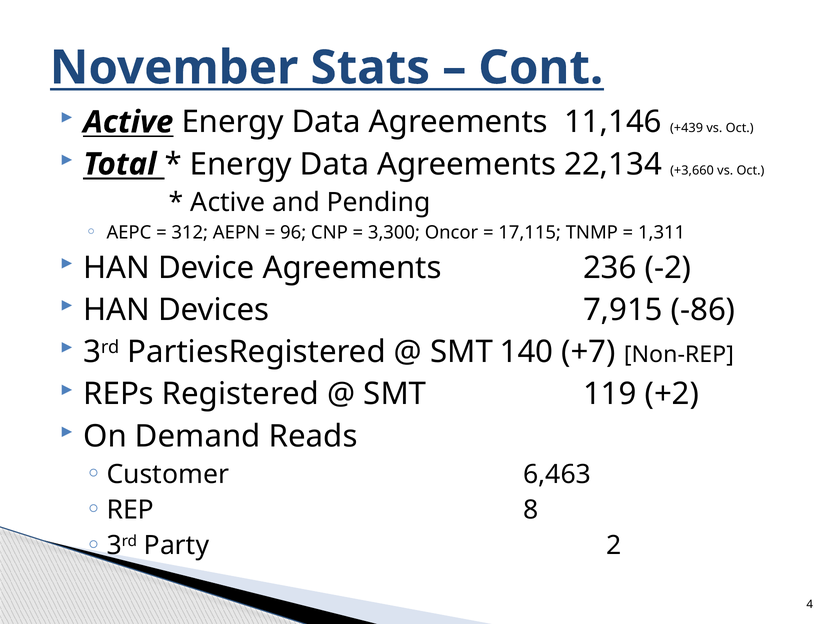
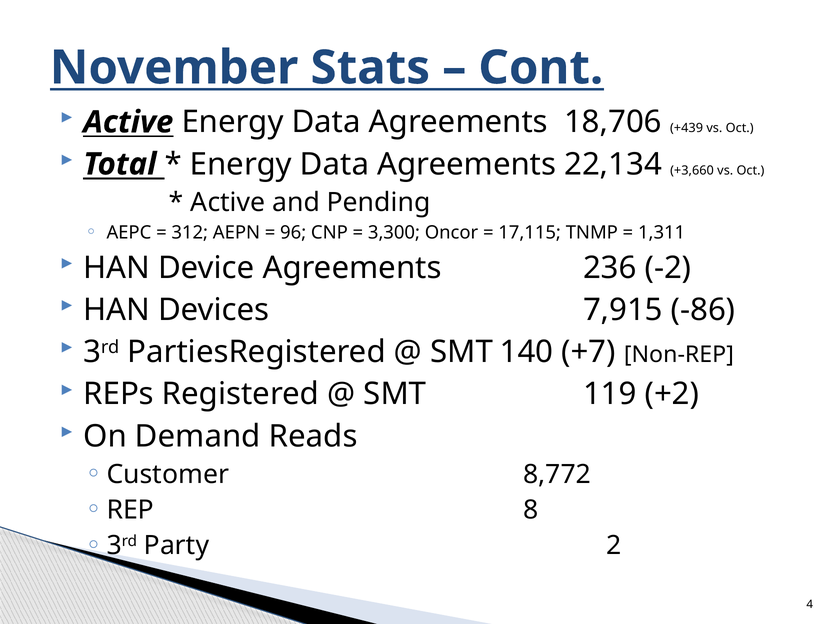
11,146: 11,146 -> 18,706
6,463: 6,463 -> 8,772
